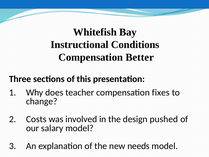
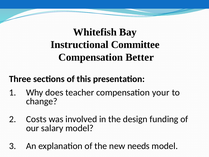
Conditions: Conditions -> Committee
fixes: fixes -> your
pushed: pushed -> funding
